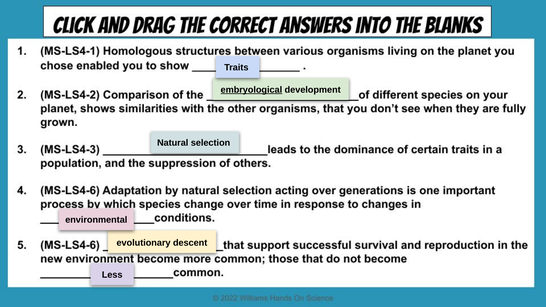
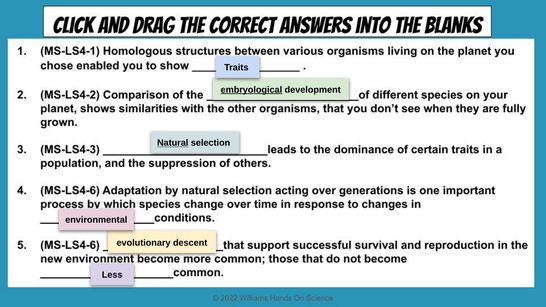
Natural underline: none -> present
